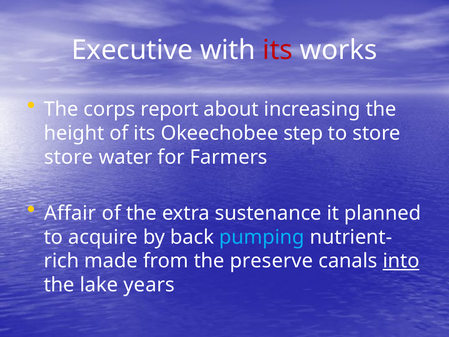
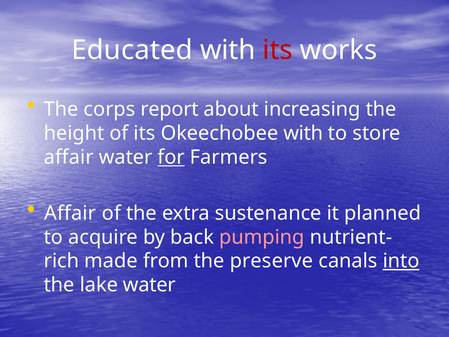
Executive: Executive -> Educated
Okeechobee step: step -> with
store at (69, 157): store -> affair
for underline: none -> present
pumping colour: light blue -> pink
lake years: years -> water
